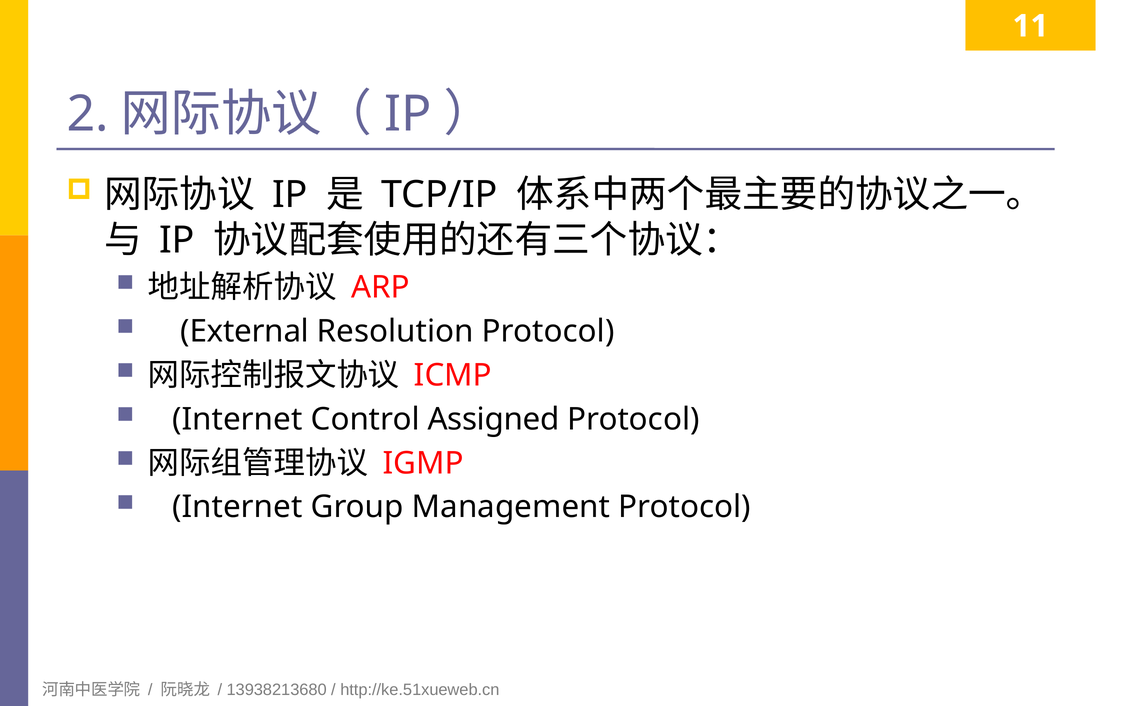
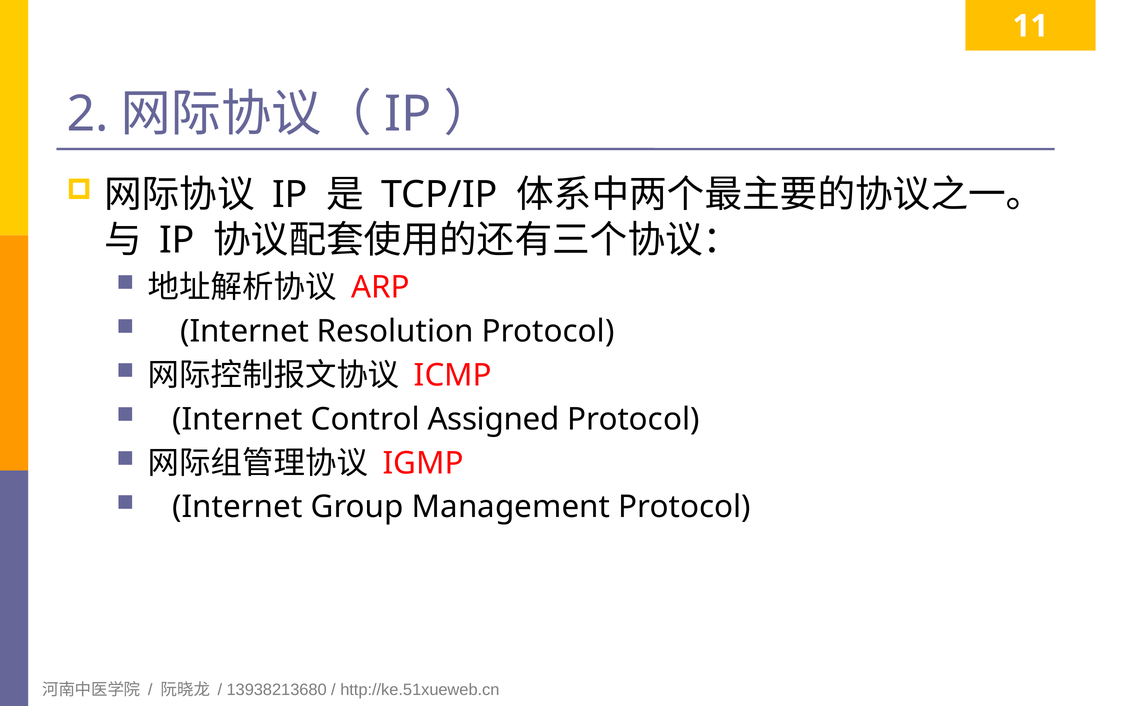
External at (245, 331): External -> Internet
